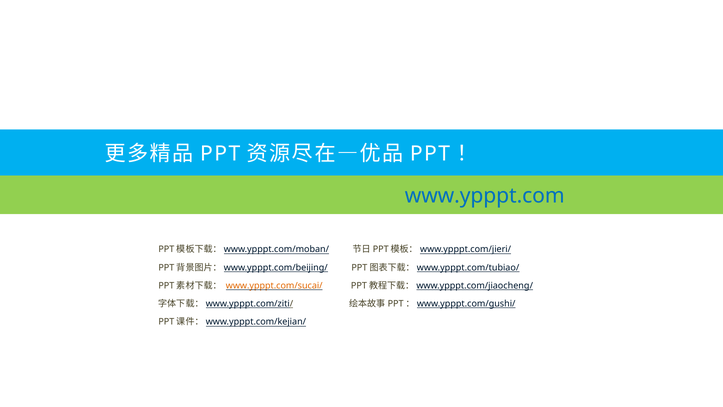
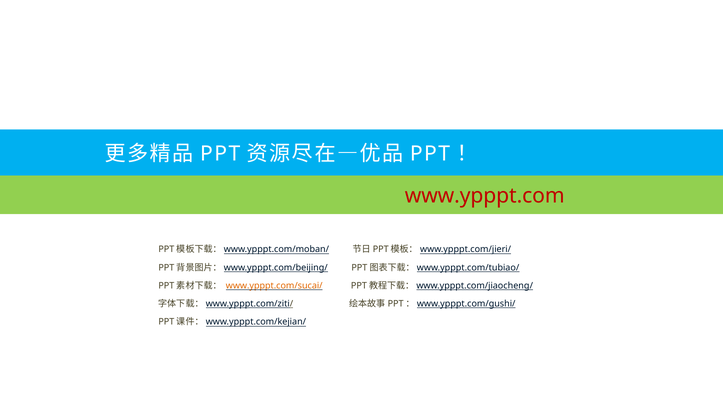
www.ypppt.com colour: blue -> red
